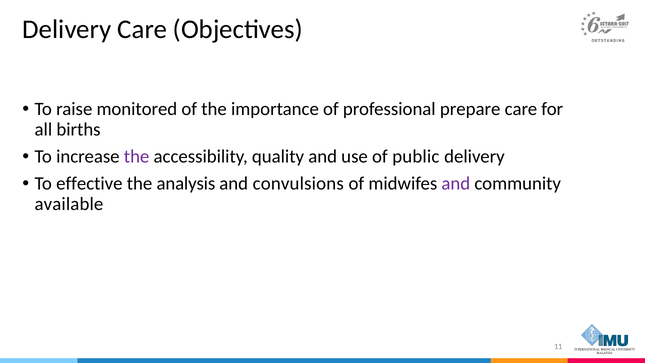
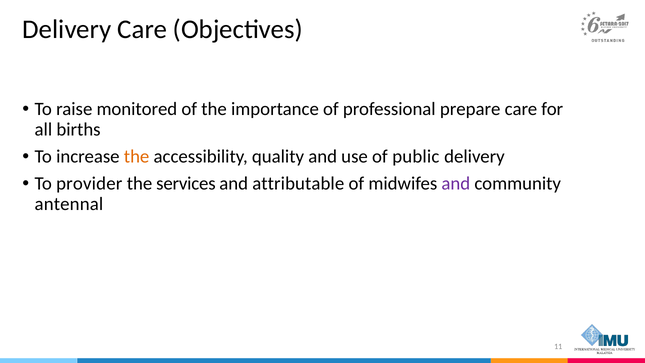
the at (137, 157) colour: purple -> orange
effective: effective -> provider
analysis: analysis -> services
convulsions: convulsions -> attributable
available: available -> antennal
